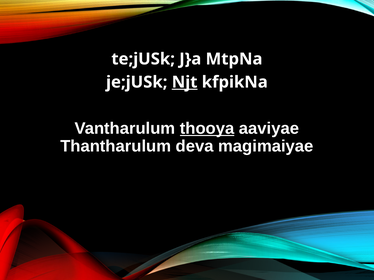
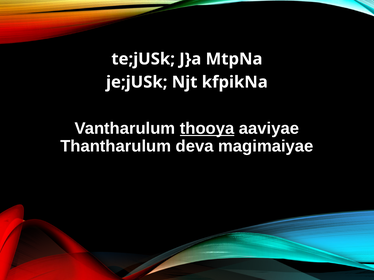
Njt underline: present -> none
